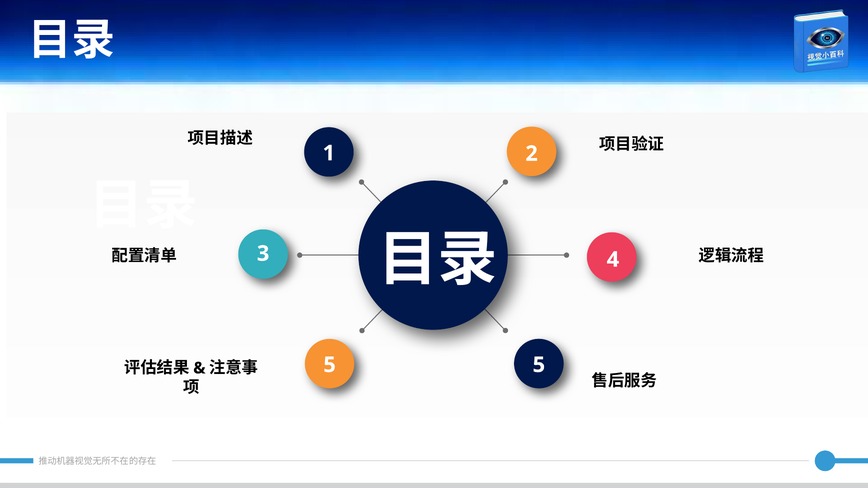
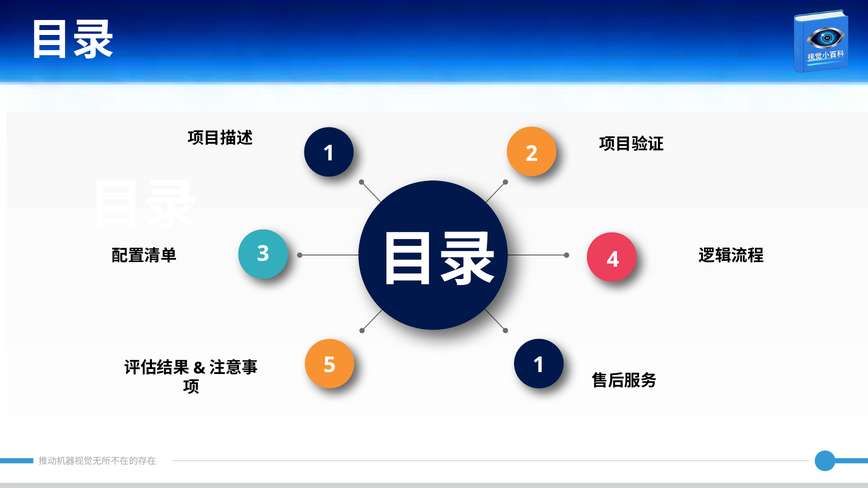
5 5: 5 -> 1
